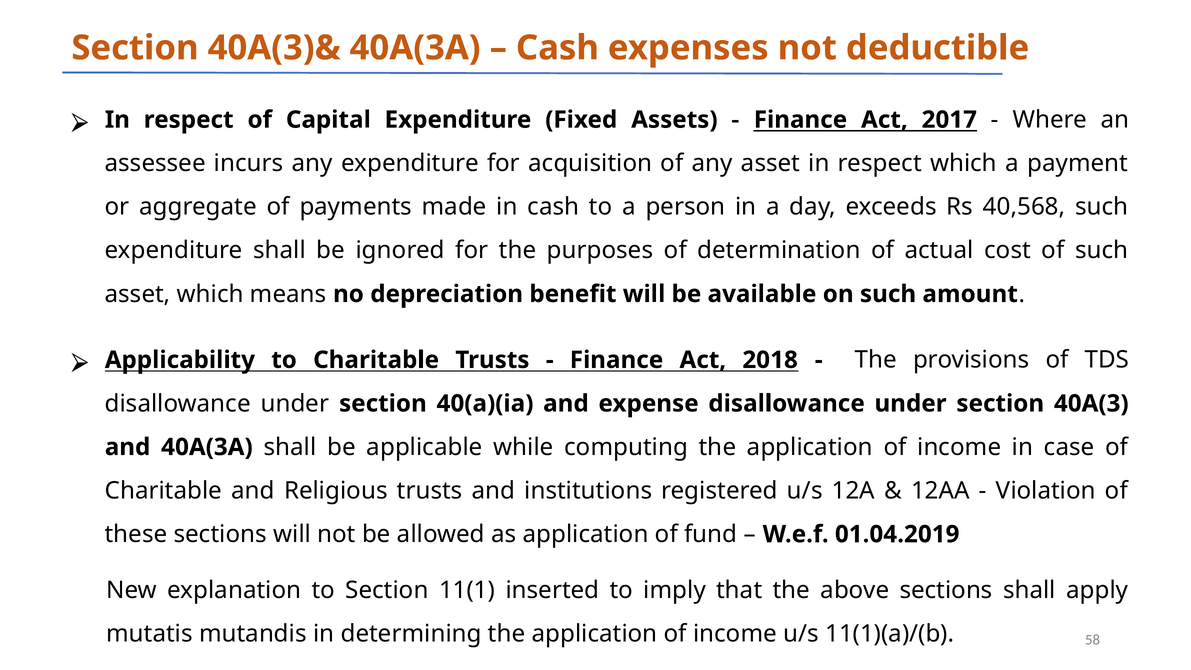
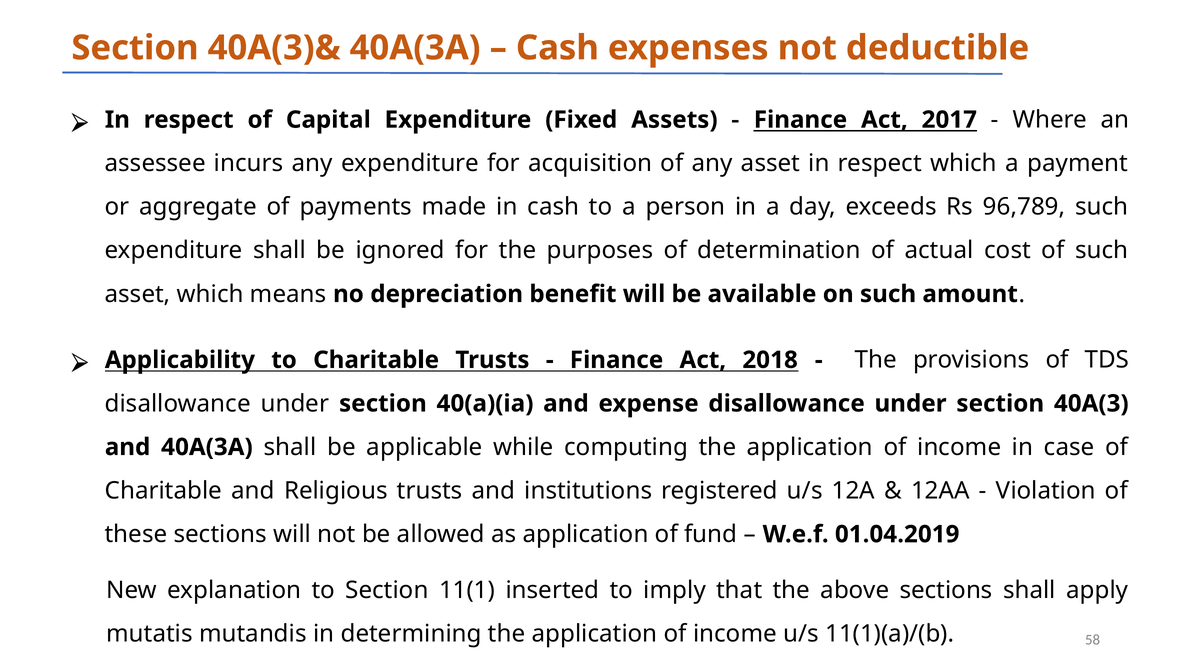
40,568: 40,568 -> 96,789
